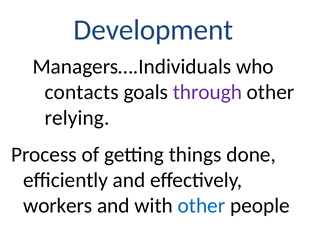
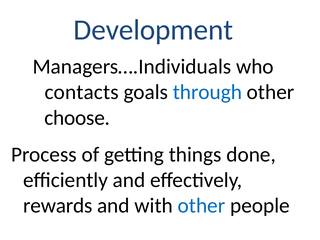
through colour: purple -> blue
relying: relying -> choose
workers: workers -> rewards
